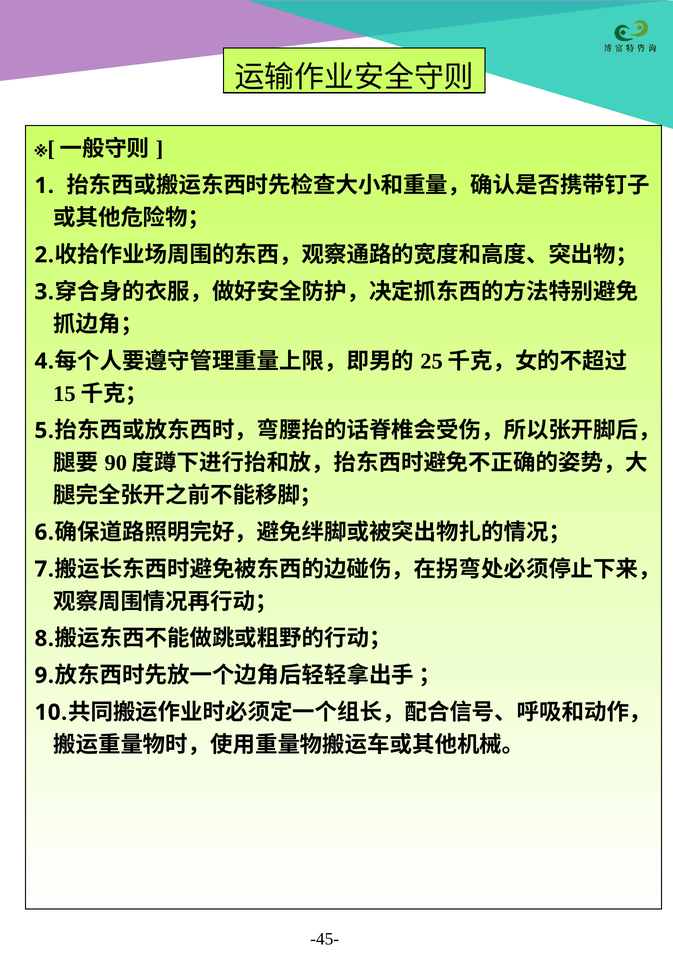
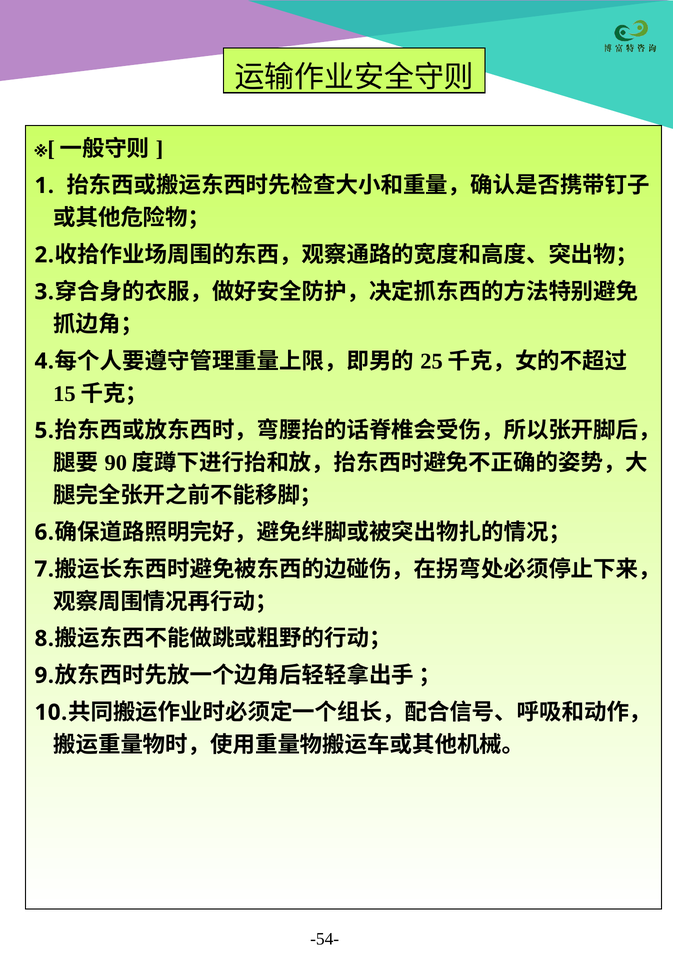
-45-: -45- -> -54-
